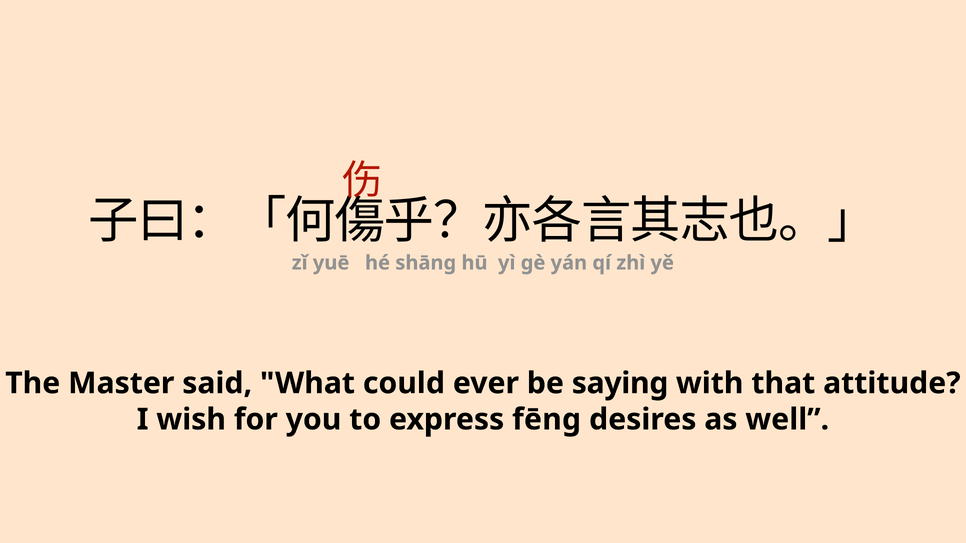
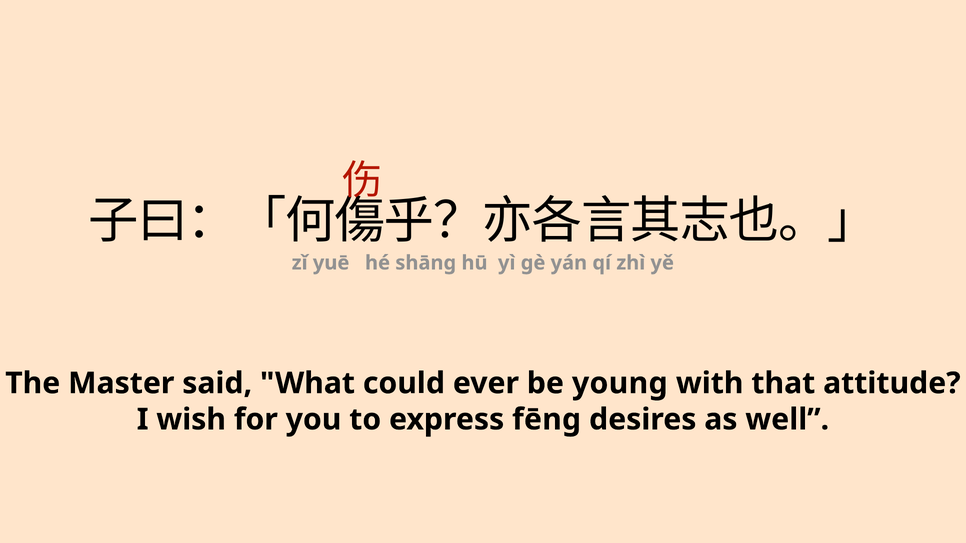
saying: saying -> young
